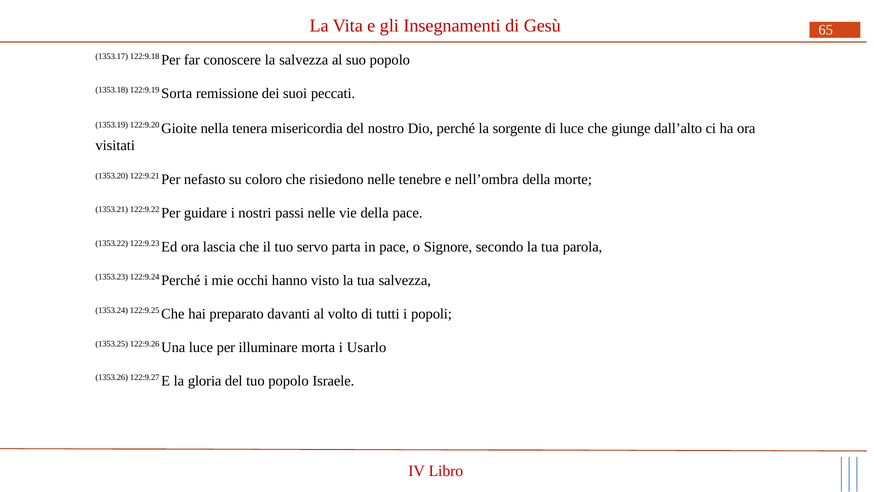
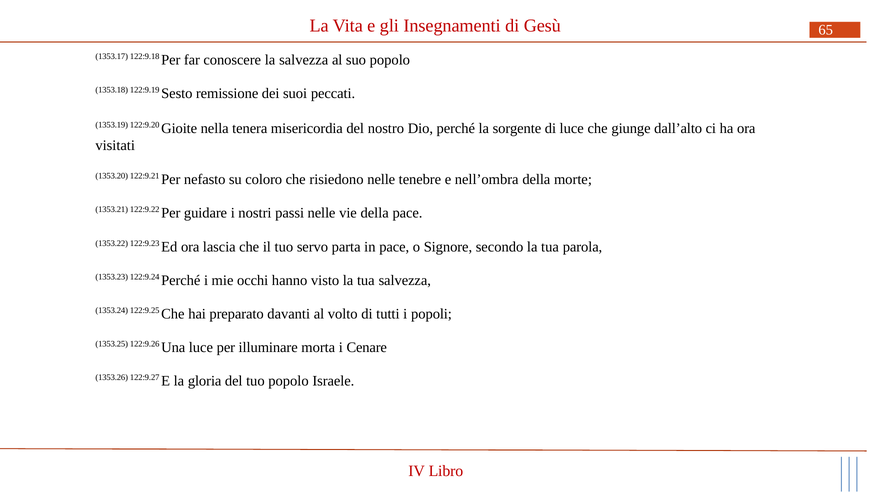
Sorta: Sorta -> Sesto
Usarlo: Usarlo -> Cenare
